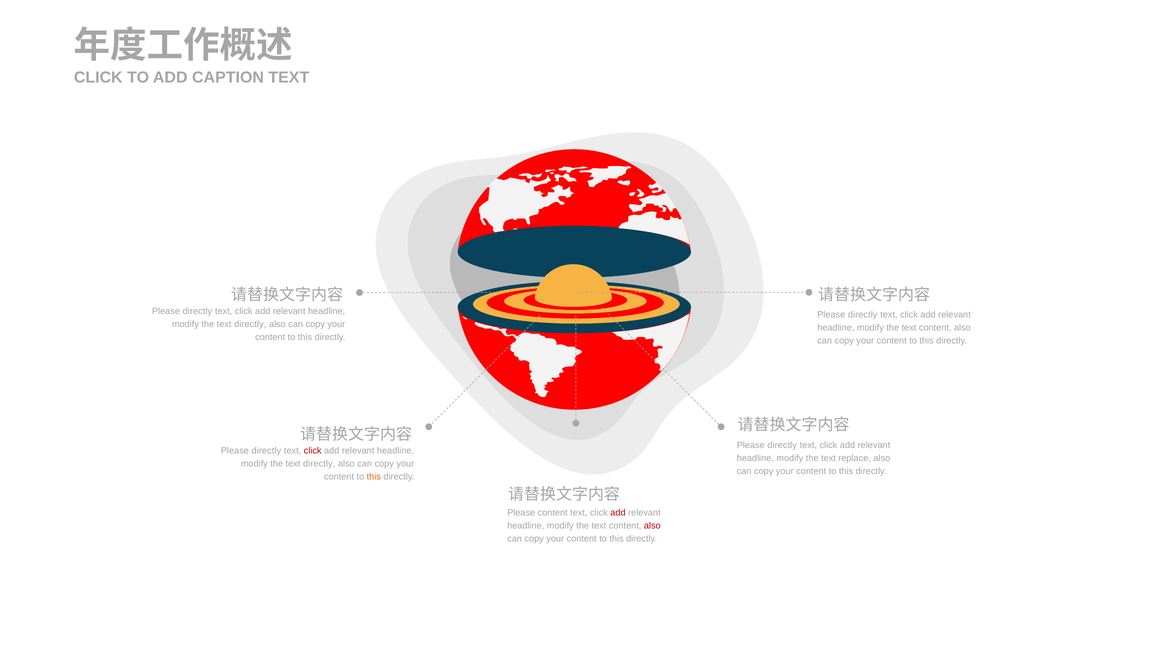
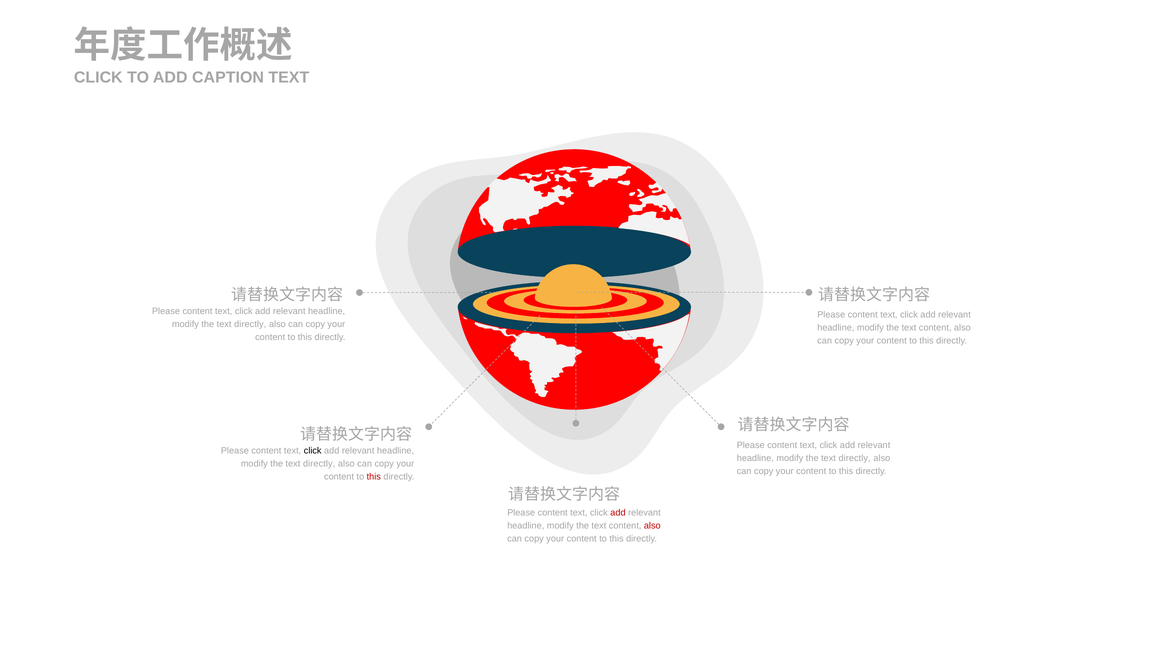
directly at (197, 311): directly -> content
directly at (863, 315): directly -> content
directly at (782, 445): directly -> content
directly at (266, 451): directly -> content
click at (313, 451) colour: red -> black
replace at (855, 458): replace -> directly
this at (374, 477) colour: orange -> red
